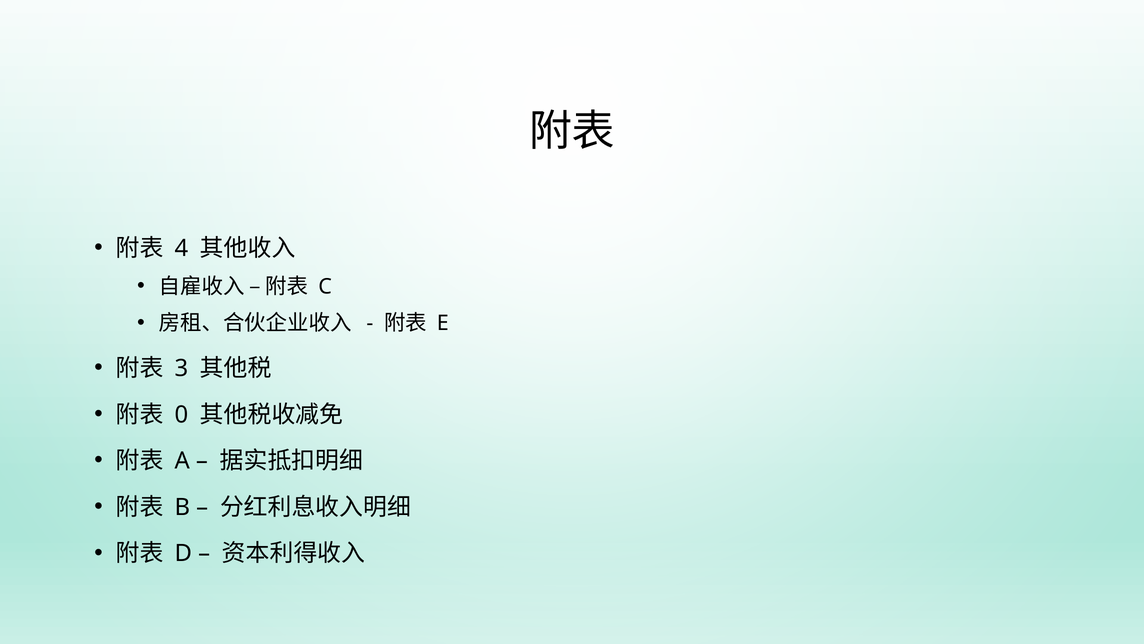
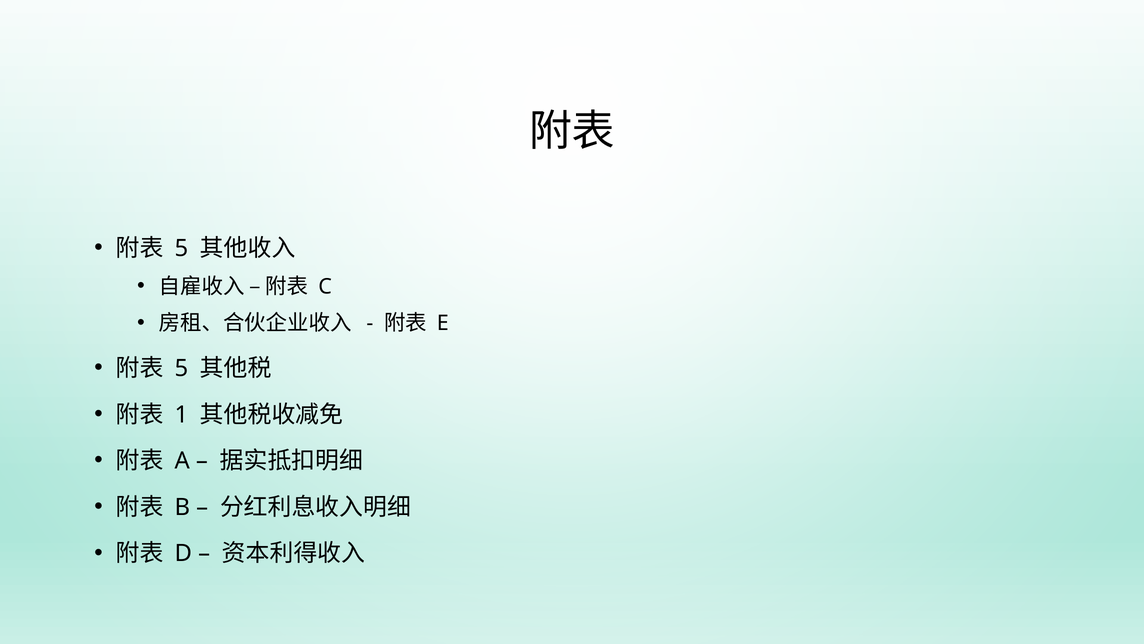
4 at (181, 248): 4 -> 5
3 at (181, 368): 3 -> 5
0: 0 -> 1
